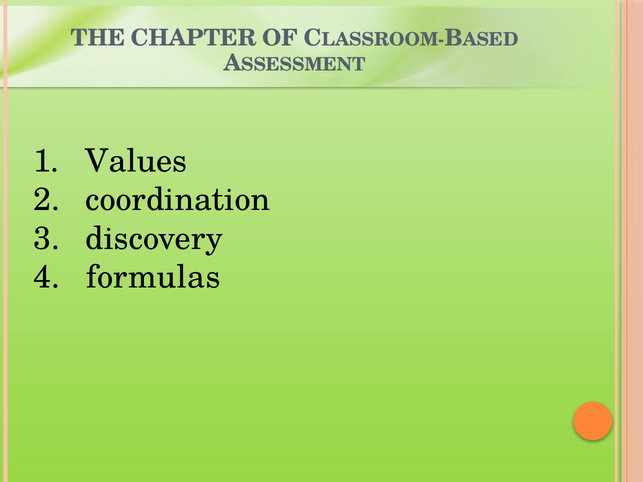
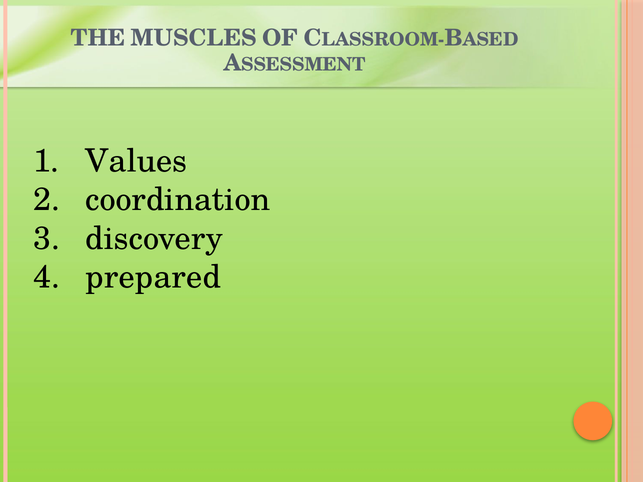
CHAPTER: CHAPTER -> MUSCLES
formulas: formulas -> prepared
